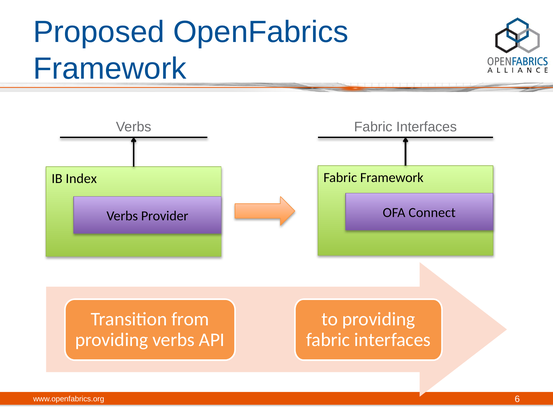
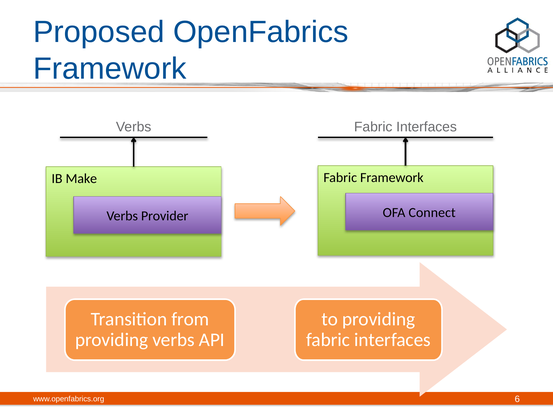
Index: Index -> Make
